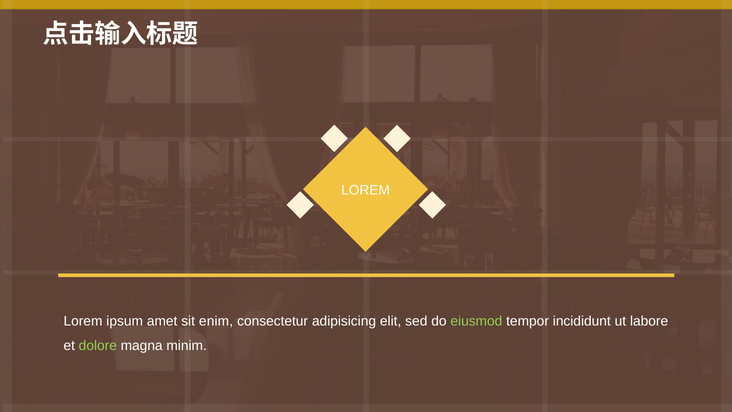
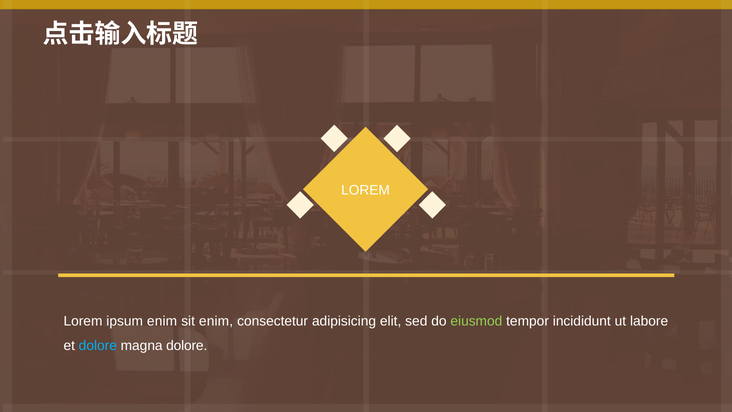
ipsum amet: amet -> enim
dolore at (98, 346) colour: light green -> light blue
magna minim: minim -> dolore
